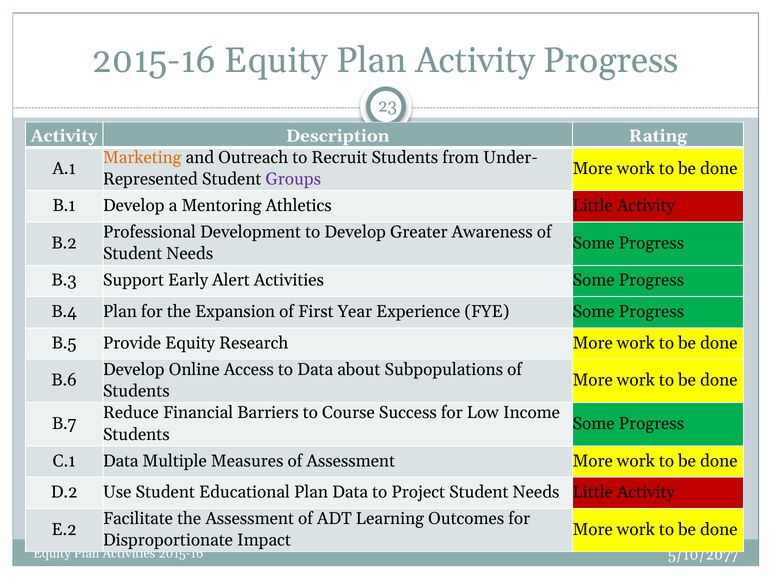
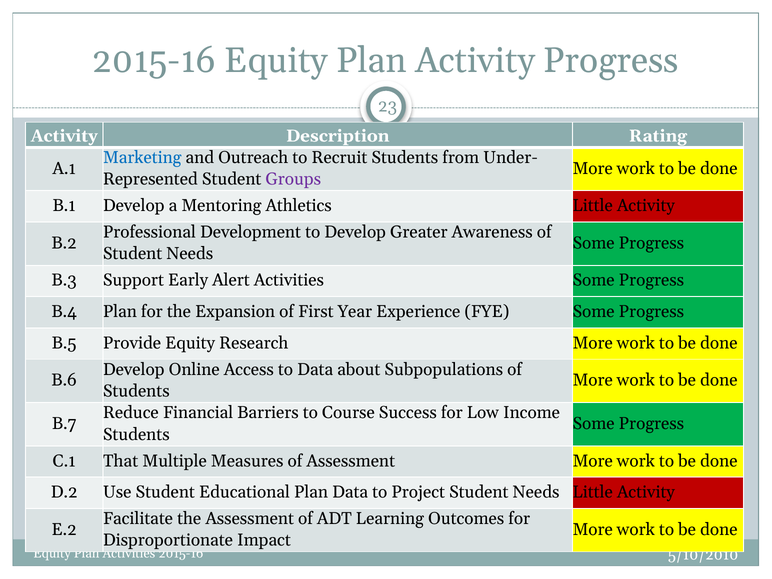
Marketing colour: orange -> blue
C.1 Data: Data -> That
5/10/2077: 5/10/2077 -> 5/10/2010
